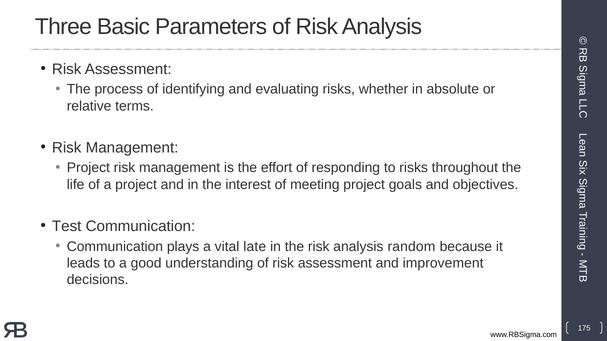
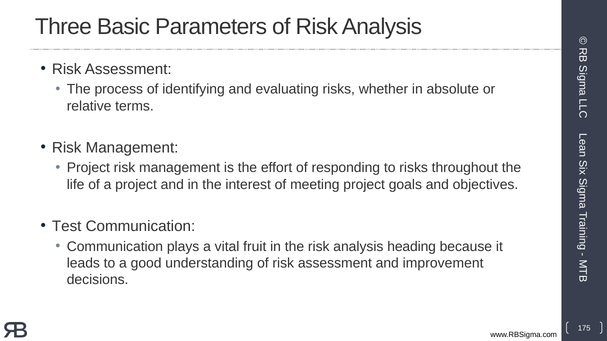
late: late -> fruit
random: random -> heading
